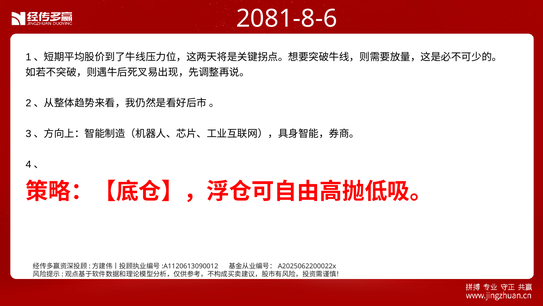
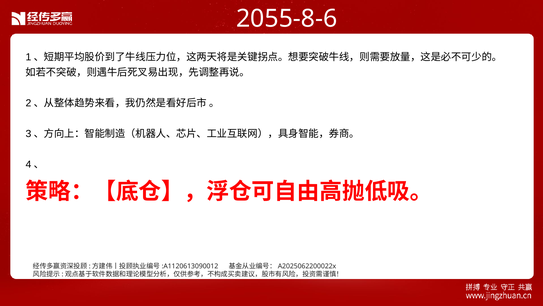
2081-8-6: 2081-8-6 -> 2055-8-6
